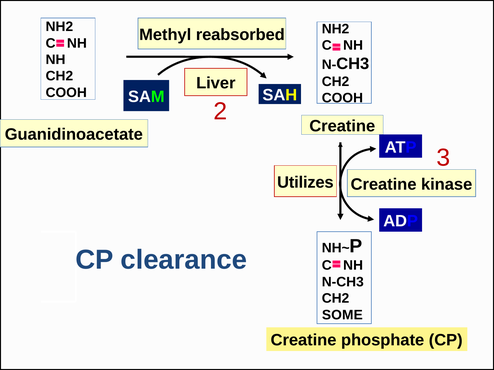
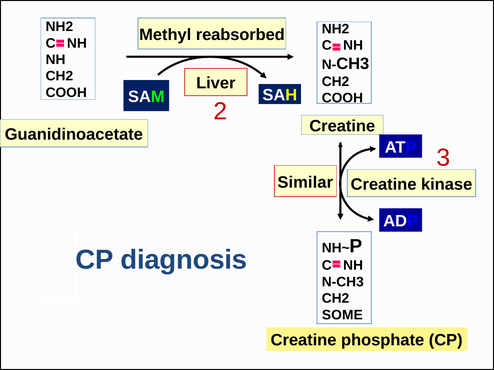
Utilizes: Utilizes -> Similar
clearance: clearance -> diagnosis
